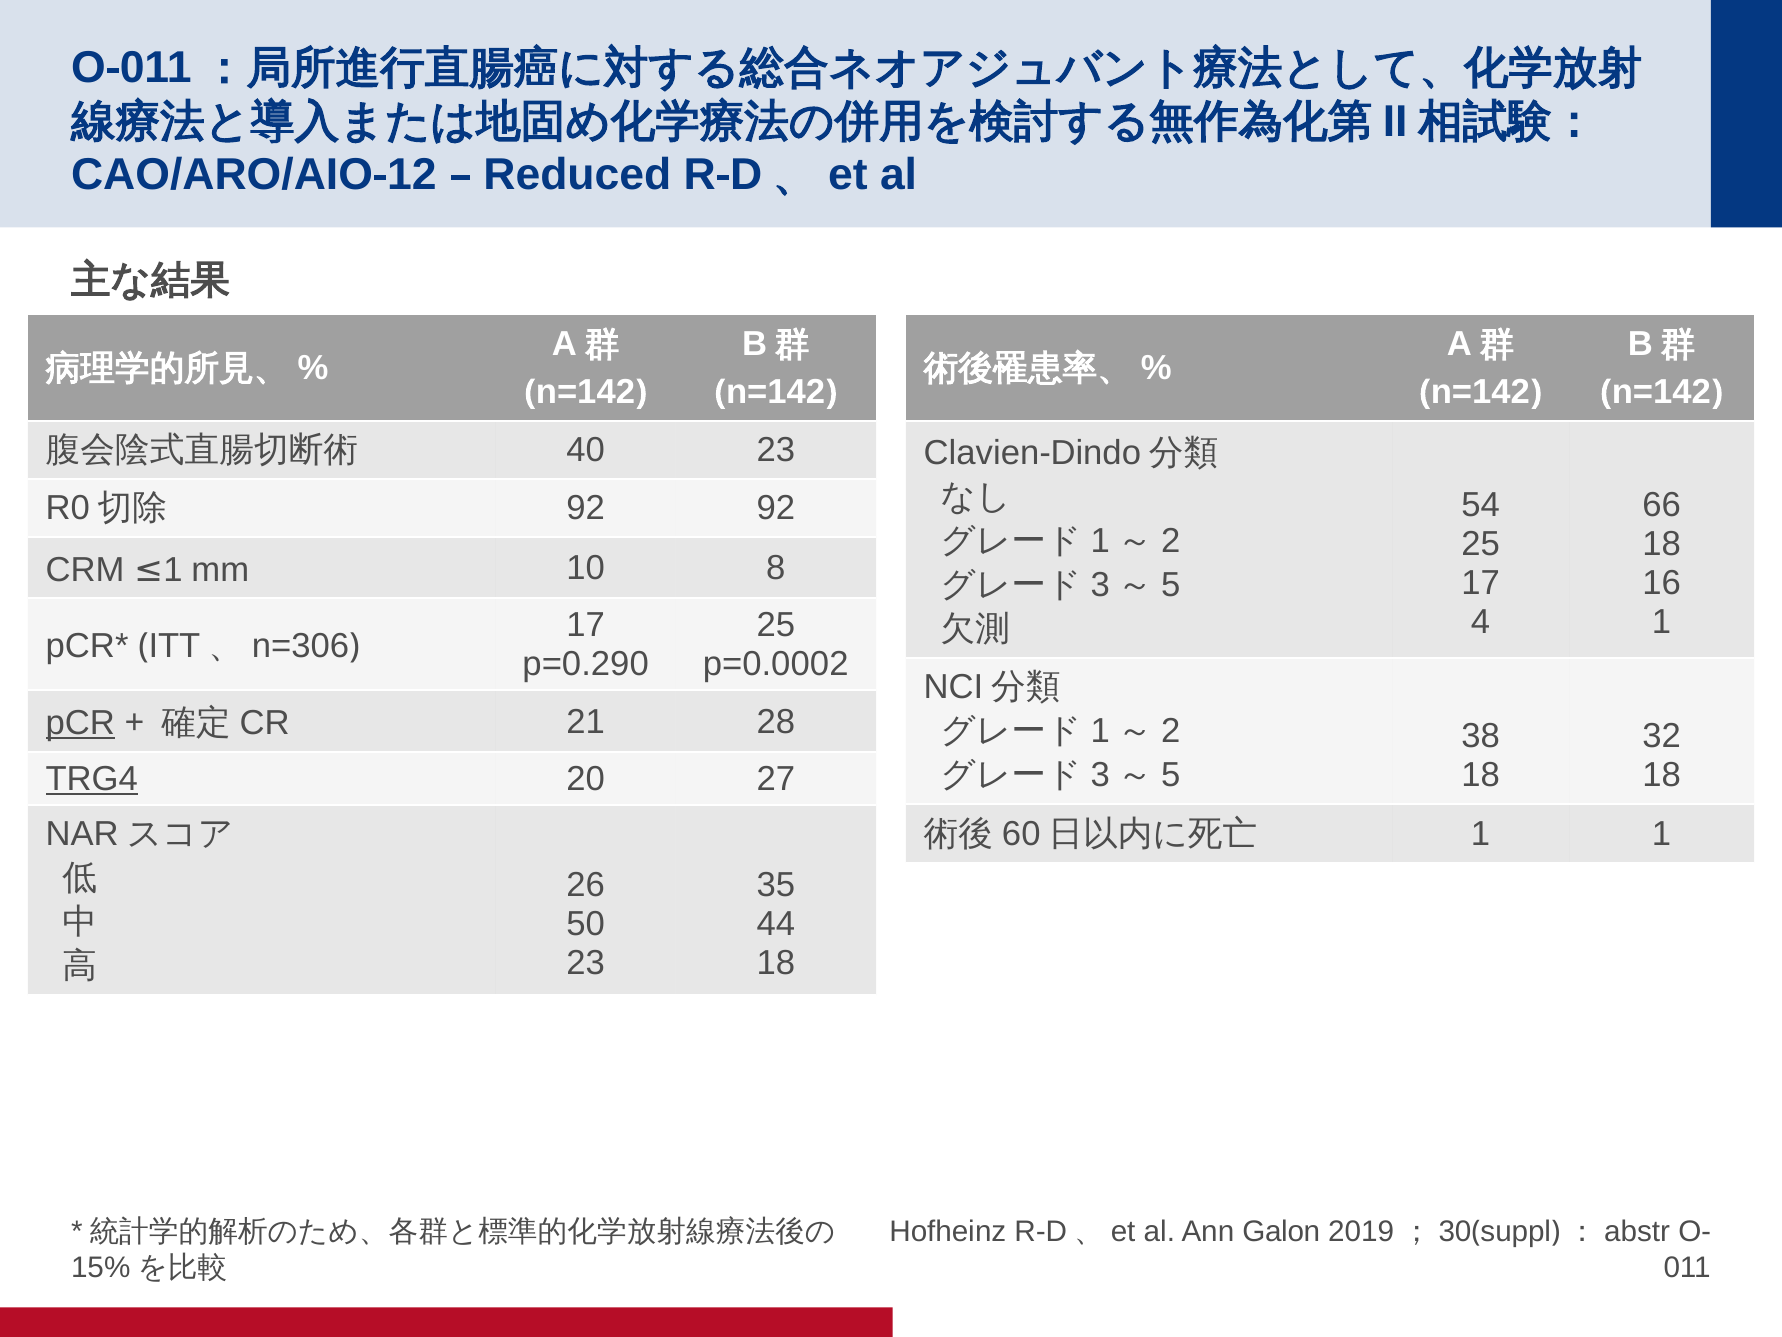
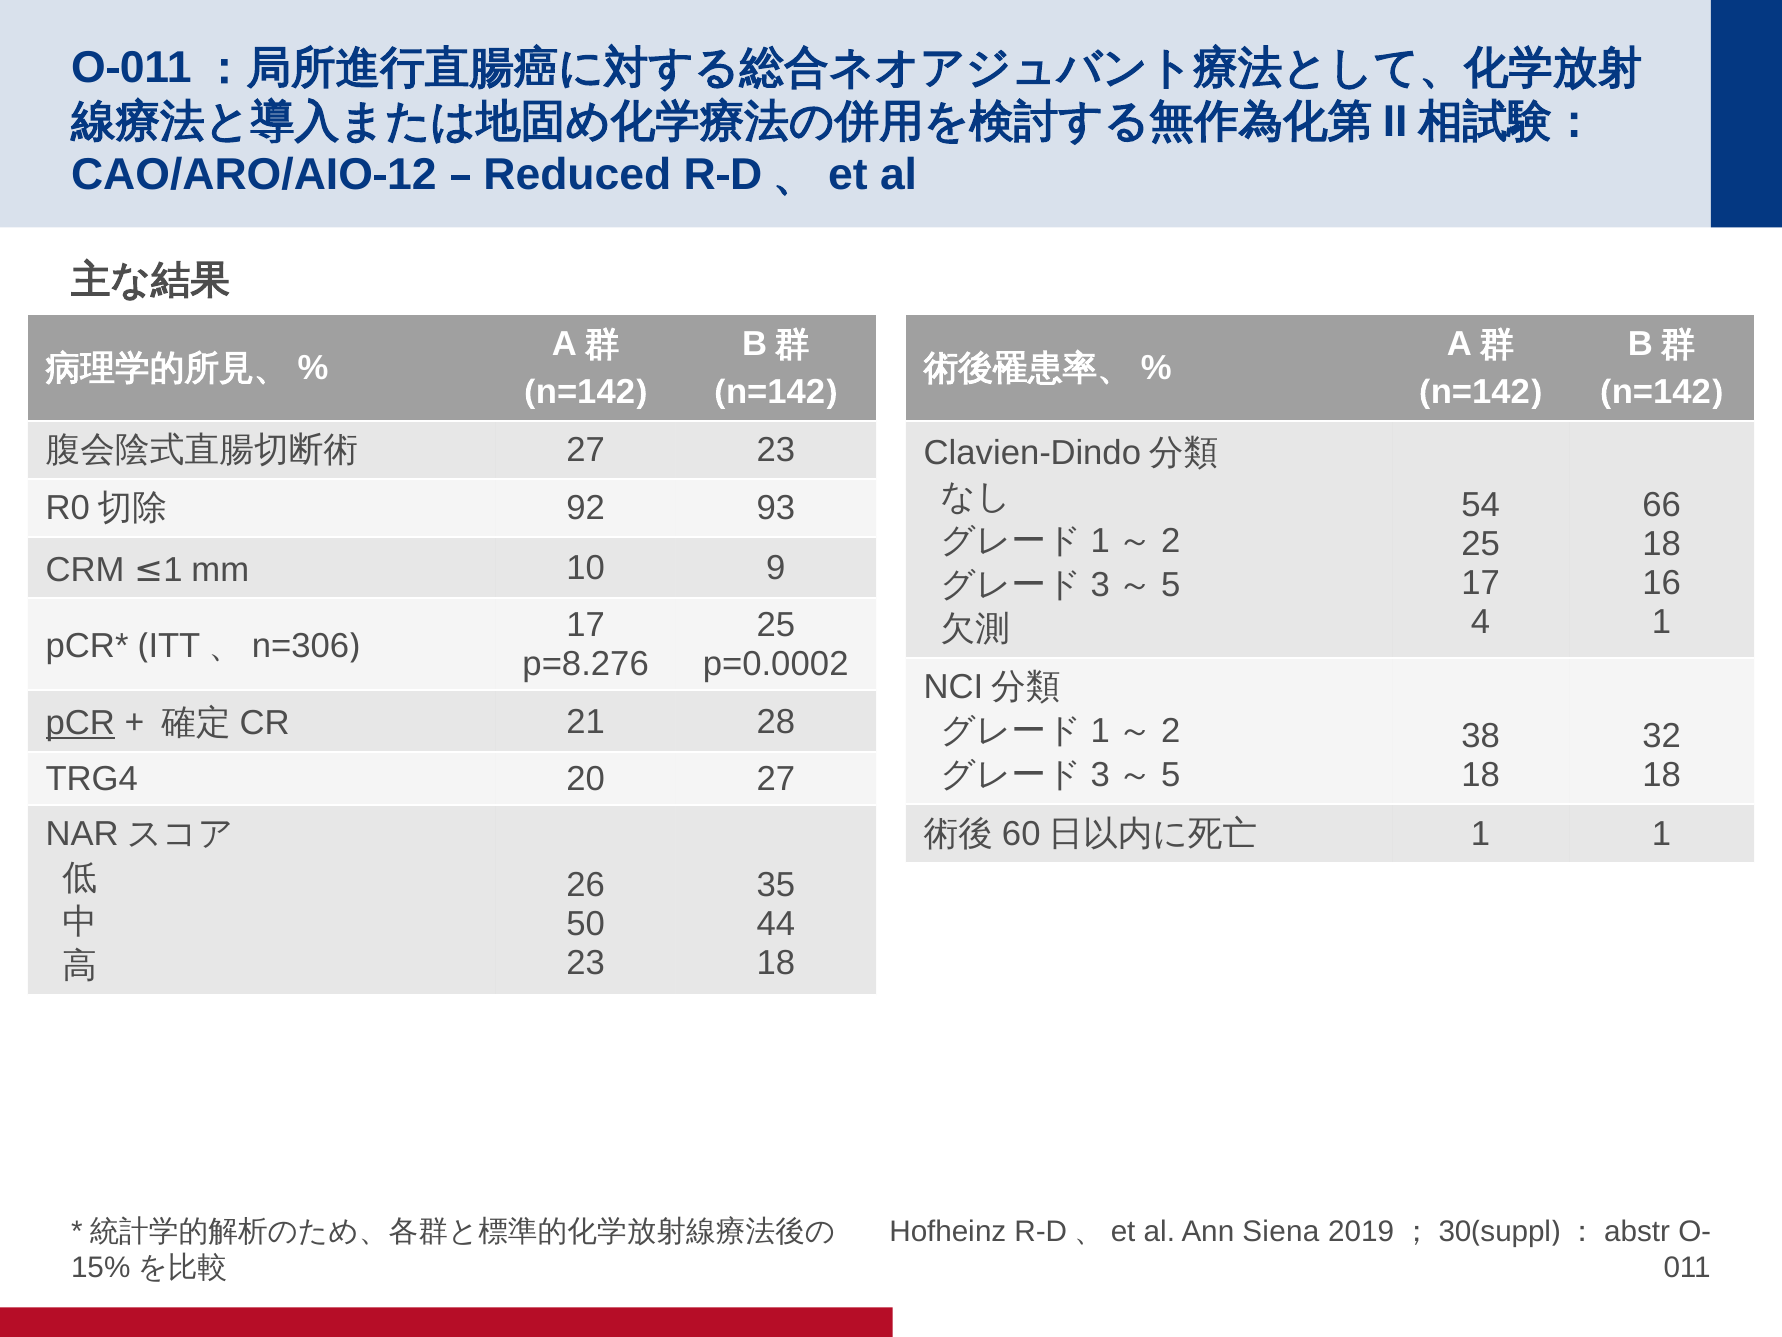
40 at (586, 450): 40 -> 27
92 92: 92 -> 93
8: 8 -> 9
p=0.290: p=0.290 -> p=8.276
TRG4 underline: present -> none
Galon: Galon -> Siena
